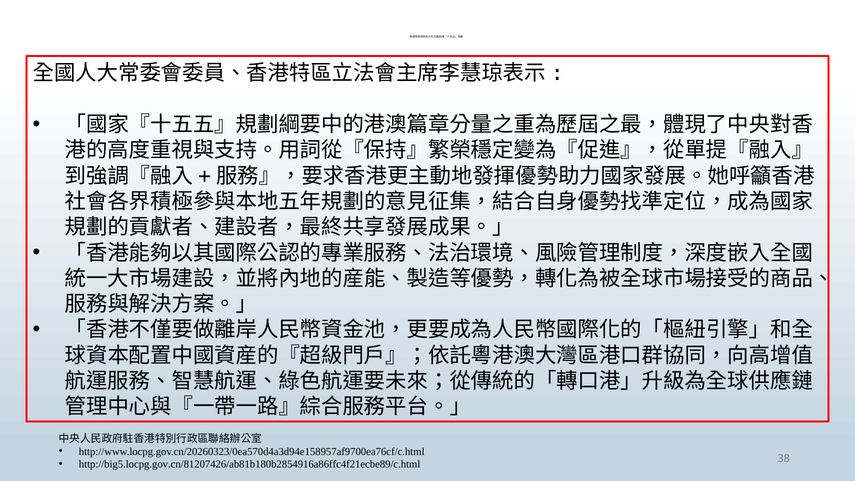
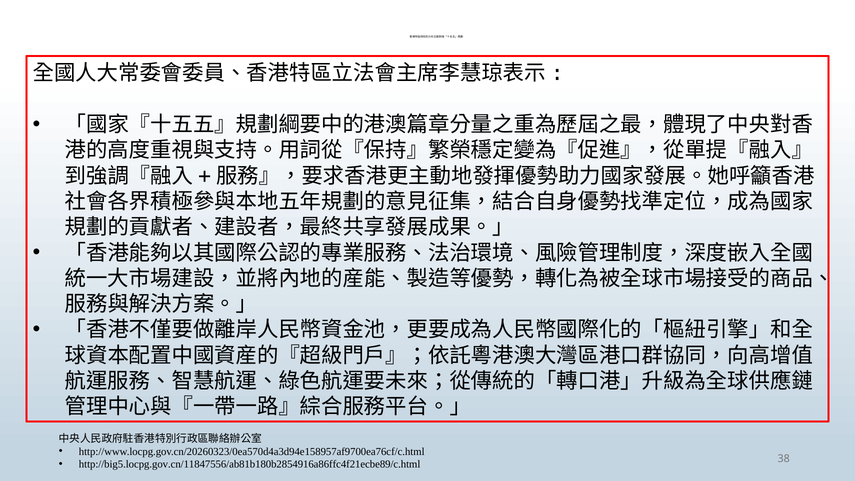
http://big5.locpg.gov.cn/81207426/ab81b180b2854916a86ffc4f21ecbe89/c.html: http://big5.locpg.gov.cn/81207426/ab81b180b2854916a86ffc4f21ecbe89/c.html -> http://big5.locpg.gov.cn/11847556/ab81b180b2854916a86ffc4f21ecbe89/c.html
